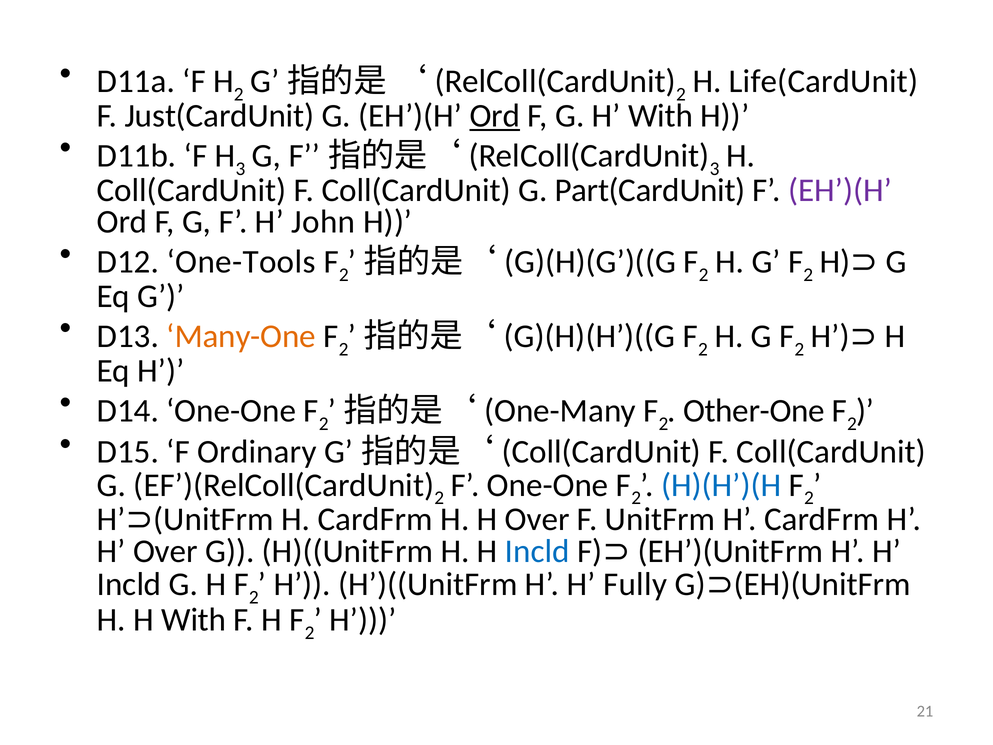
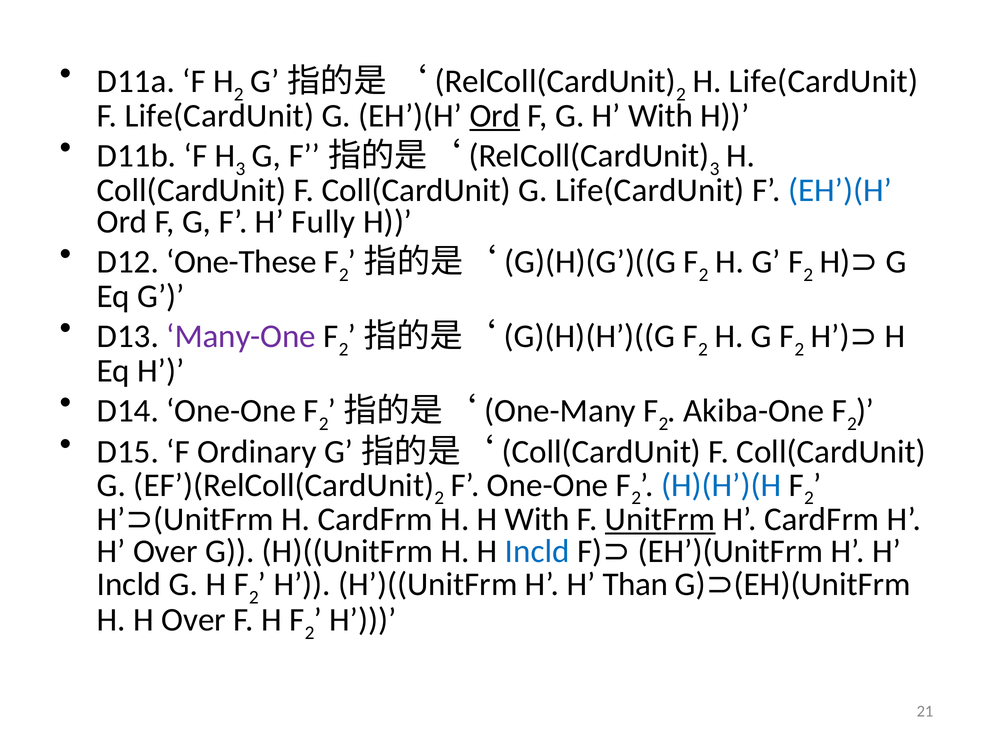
F Just(CardUnit: Just(CardUnit -> Life(CardUnit
G Part(CardUnit: Part(CardUnit -> Life(CardUnit
EH’)(H at (840, 190) colour: purple -> blue
John: John -> Fully
One-Tools: One-Tools -> One-These
Many-One colour: orange -> purple
Other-One: Other-One -> Akiba-One
H H Over: Over -> With
UnitFrm at (660, 519) underline: none -> present
Fully: Fully -> Than
H H With: With -> Over
